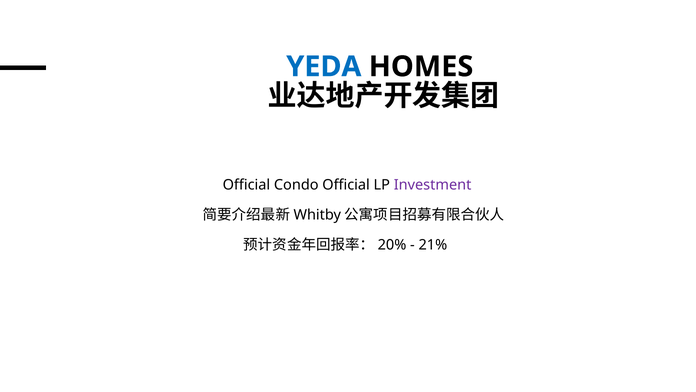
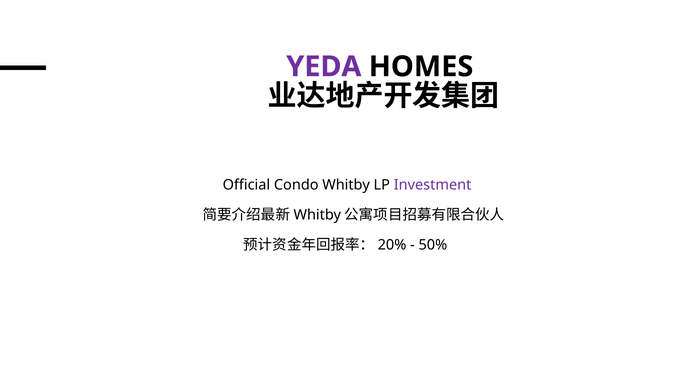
YEDA colour: blue -> purple
Condo Official: Official -> Whitby
21%: 21% -> 50%
